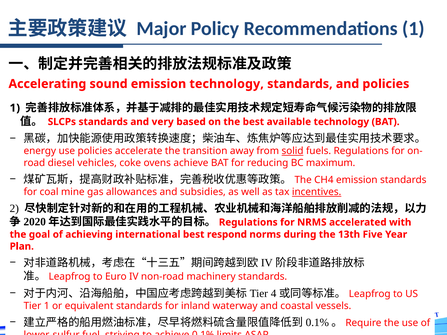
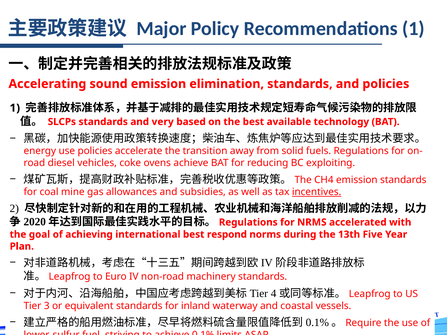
emission technology: technology -> elimination
solid underline: present -> none
maximum: maximum -> exploiting
Tier 1: 1 -> 3
